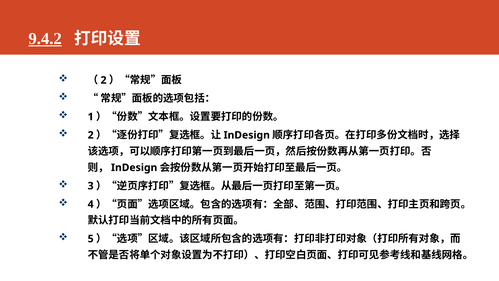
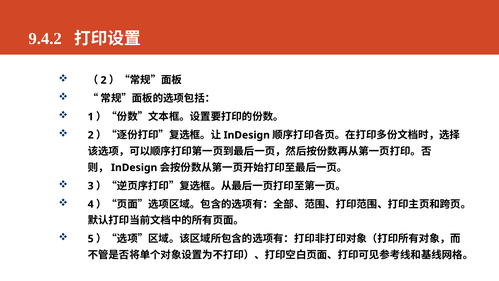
9.4.2 underline: present -> none
